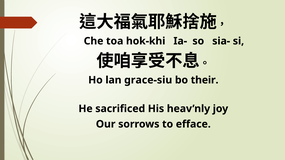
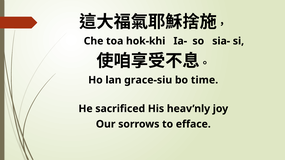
their: their -> time
